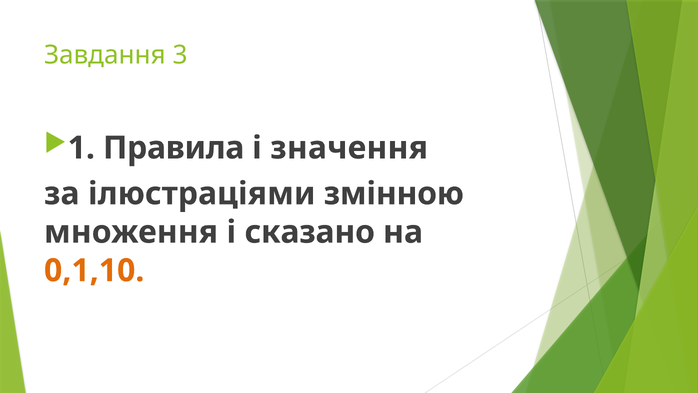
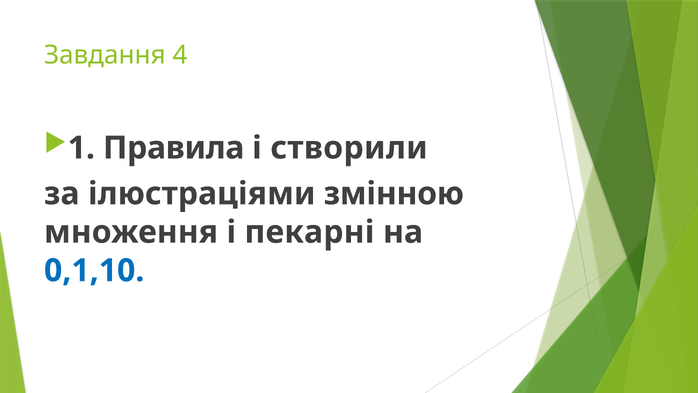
3: 3 -> 4
значення: значення -> створили
сказано: сказано -> пекарні
0,1,10 colour: orange -> blue
